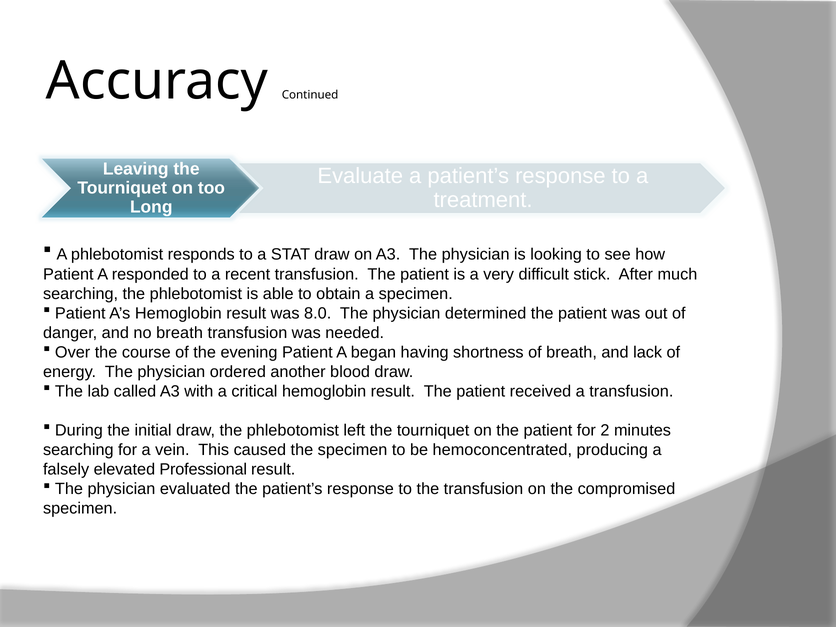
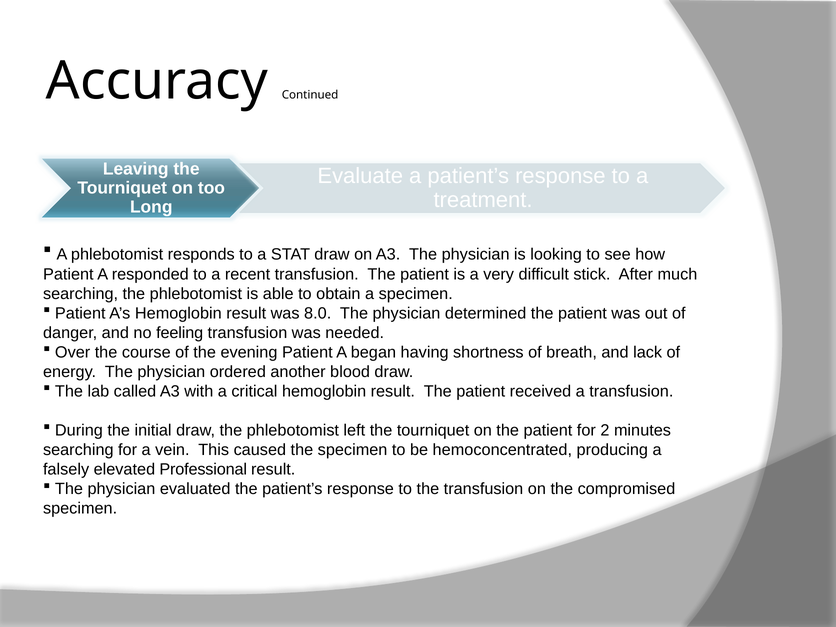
no breath: breath -> feeling
